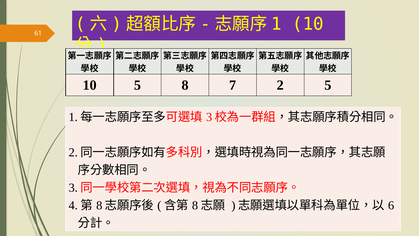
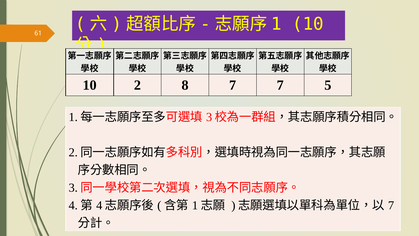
10 5: 5 -> 2
7 2: 2 -> 7
8 at (99, 205): 8 -> 4
8 at (195, 205): 8 -> 1
6 at (391, 205): 6 -> 7
